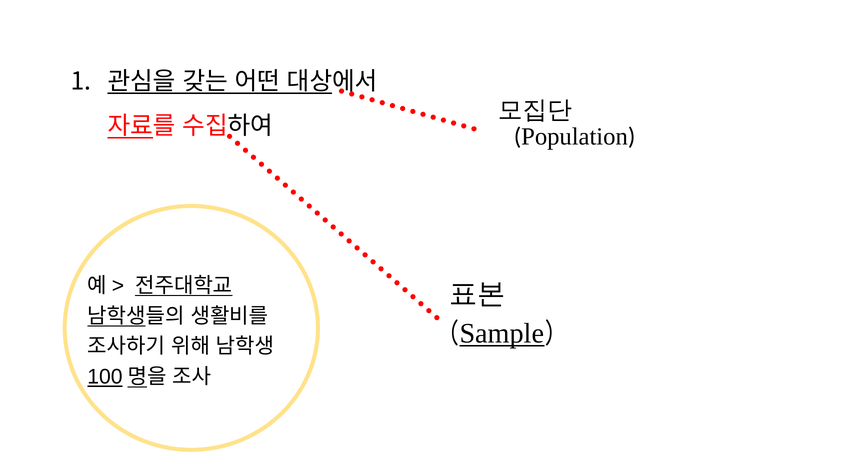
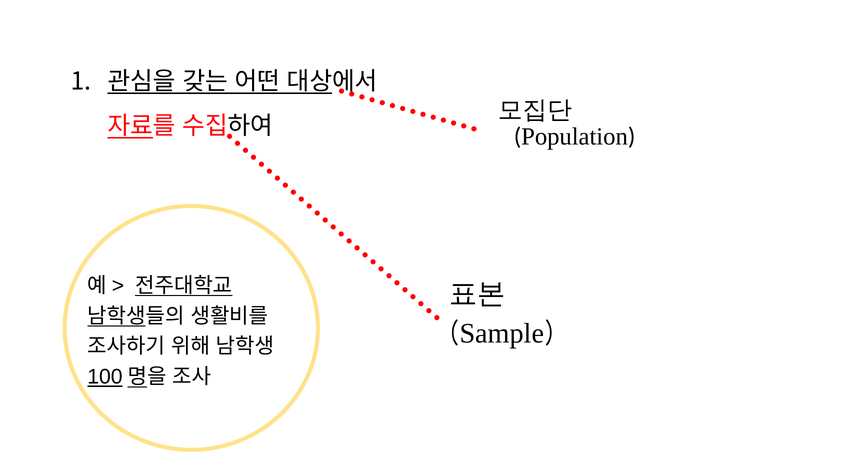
Sample underline: present -> none
